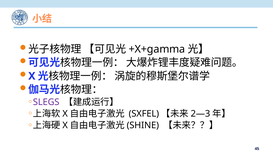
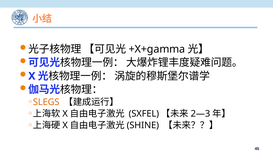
SLEGS colour: purple -> orange
